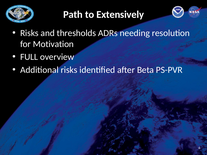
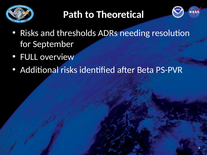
Extensively: Extensively -> Theoretical
Motivation: Motivation -> September
